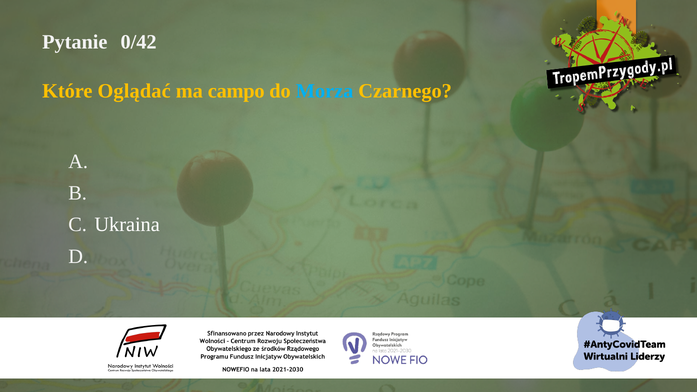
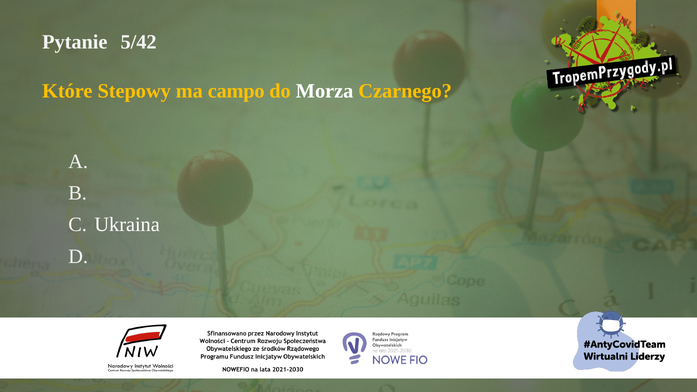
0/42: 0/42 -> 5/42
Oglądać: Oglądać -> Stepowy
Morza colour: light blue -> white
